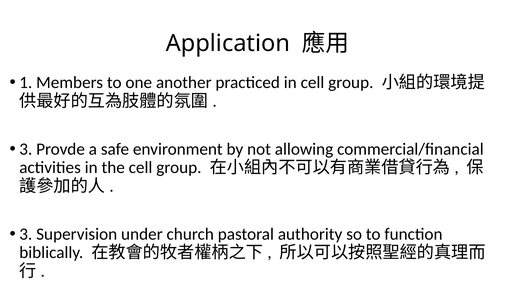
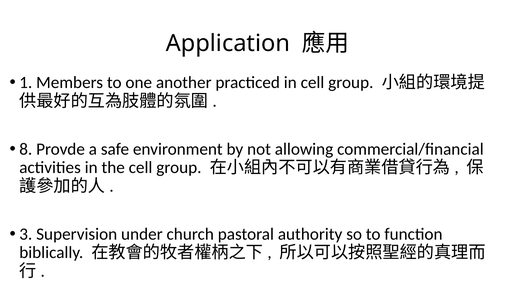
3 at (26, 149): 3 -> 8
